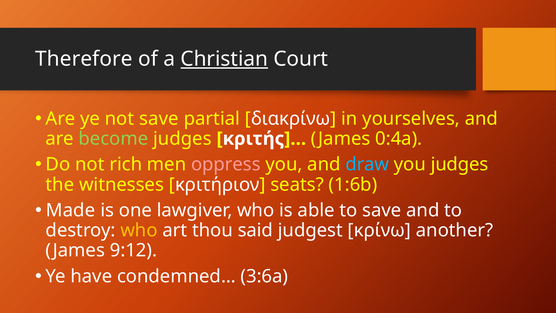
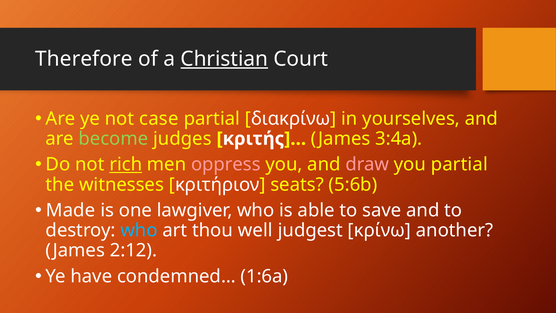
not save: save -> case
0:4a: 0:4a -> 3:4a
rich underline: none -> present
draw colour: light blue -> pink
you judges: judges -> partial
1:6b: 1:6b -> 5:6b
who at (139, 230) colour: yellow -> light blue
said: said -> well
9:12: 9:12 -> 2:12
3:6a: 3:6a -> 1:6a
